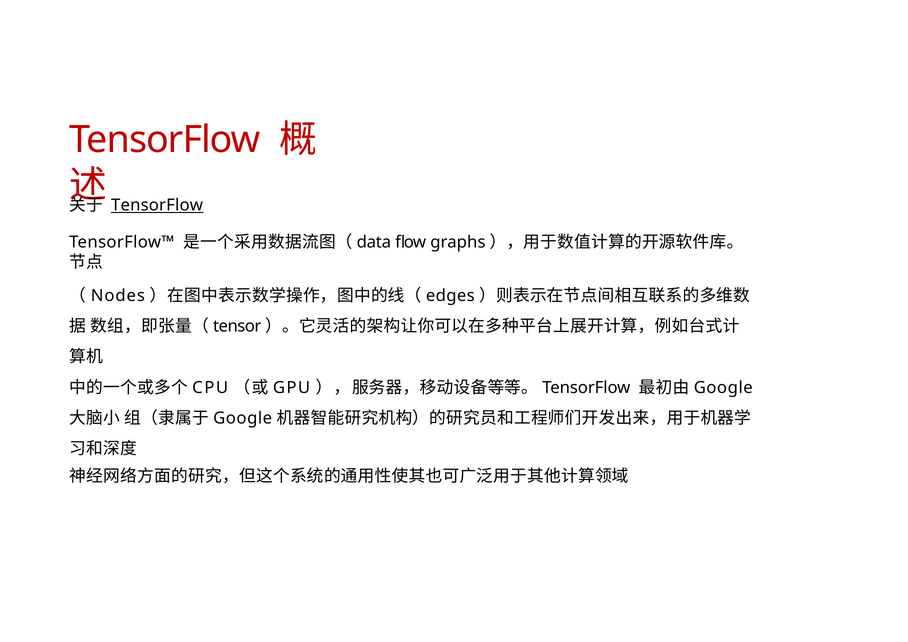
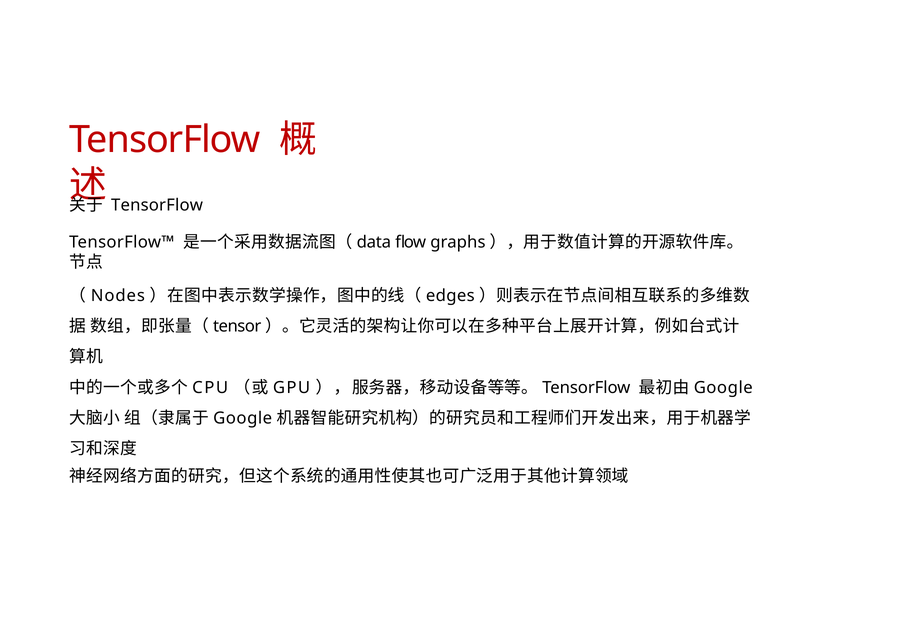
TensorFlow at (157, 205) underline: present -> none
